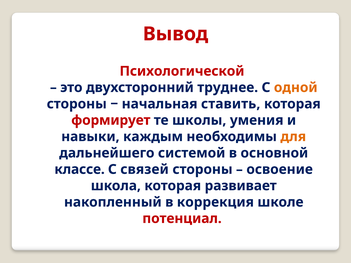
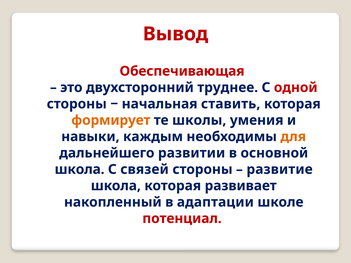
Психологической: Психологической -> Обеспечивающая
одной colour: orange -> red
формирует colour: red -> orange
системой: системой -> развитии
классе at (80, 170): классе -> школа
освоение: освоение -> развитие
коррекция: коррекция -> адаптации
